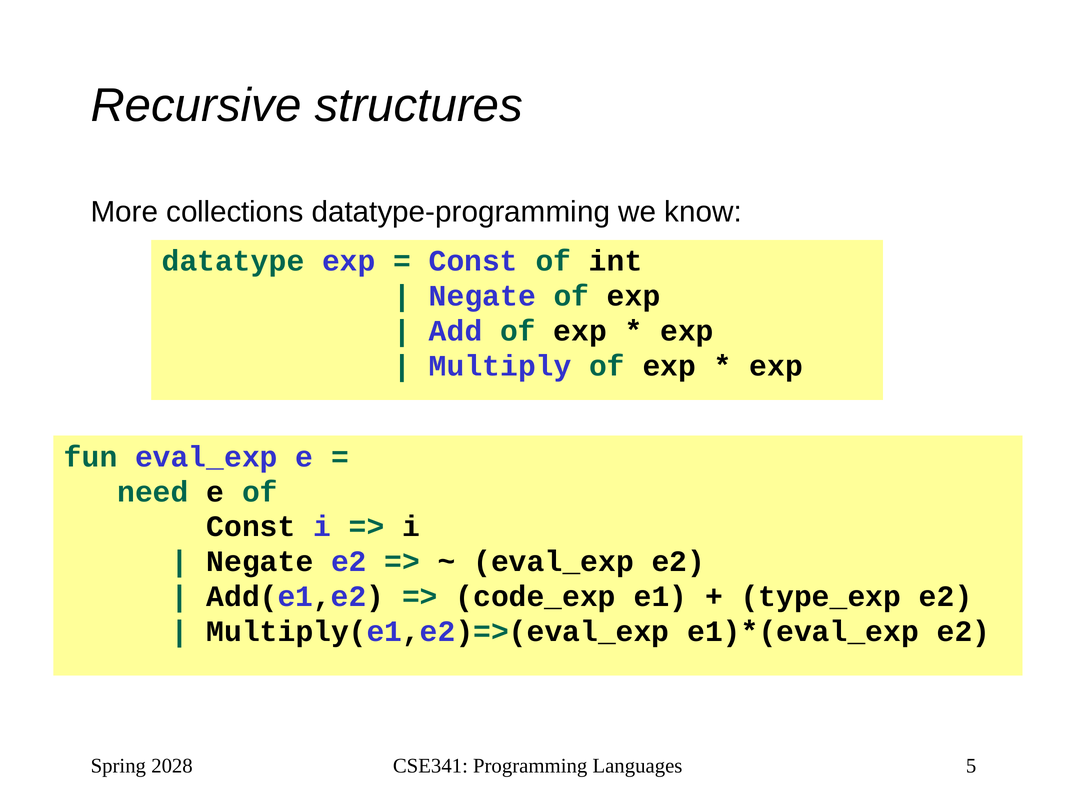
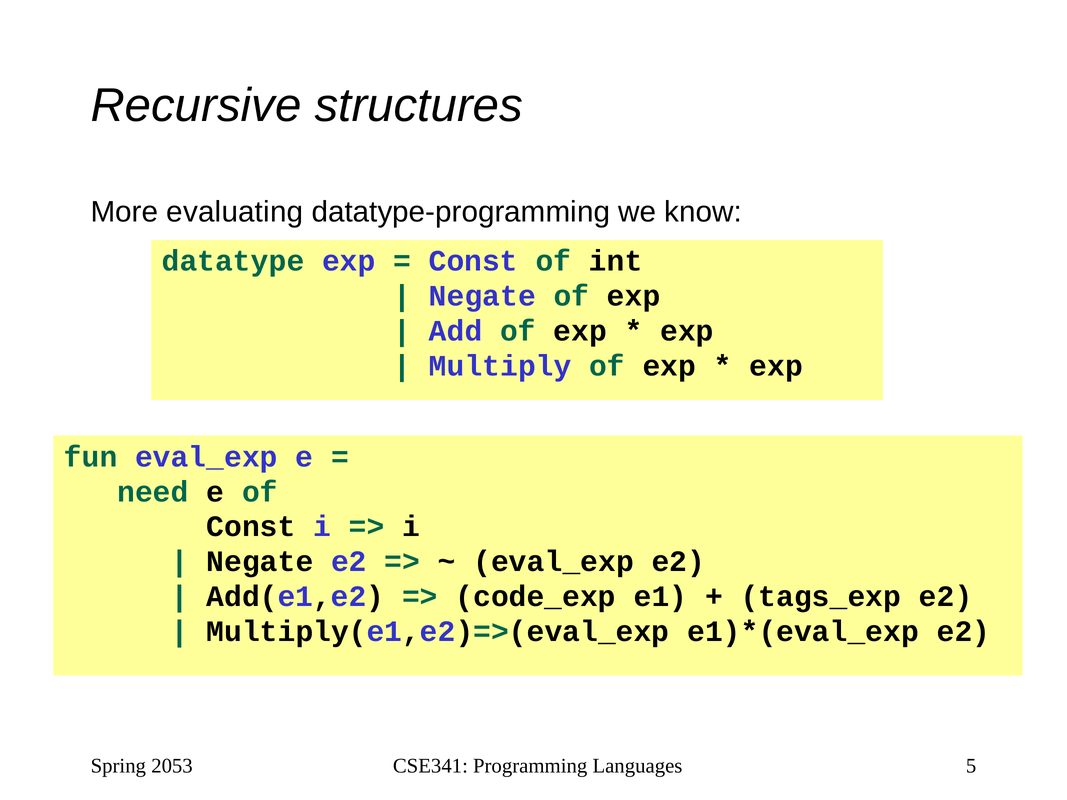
collections: collections -> evaluating
type_exp: type_exp -> tags_exp
2028: 2028 -> 2053
